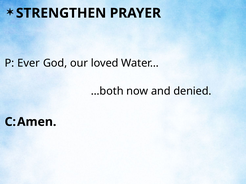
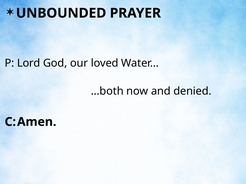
STRENGTHEN: STRENGTHEN -> UNBOUNDED
Ever: Ever -> Lord
